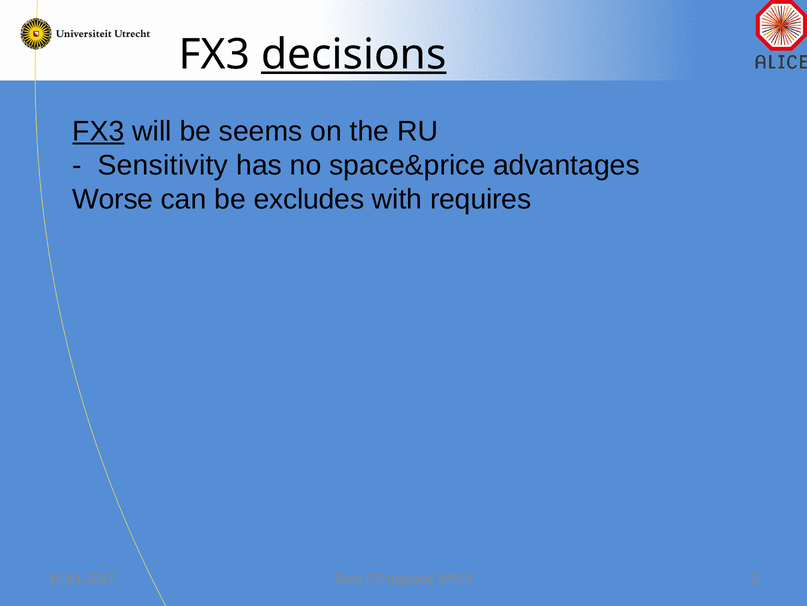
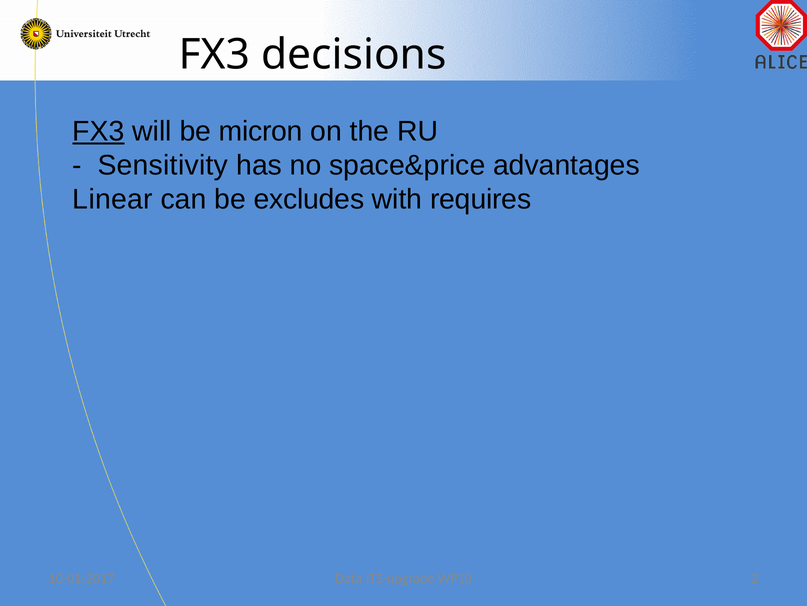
decisions underline: present -> none
seems: seems -> micron
Worse: Worse -> Linear
Sizes: Sizes -> Data
